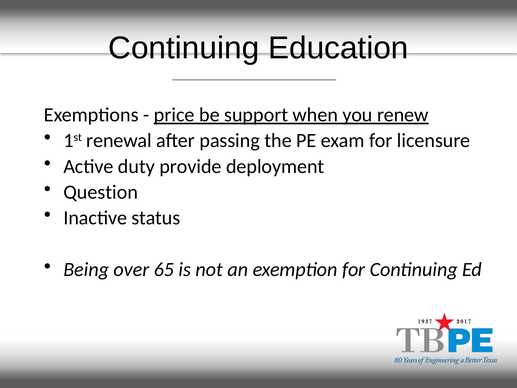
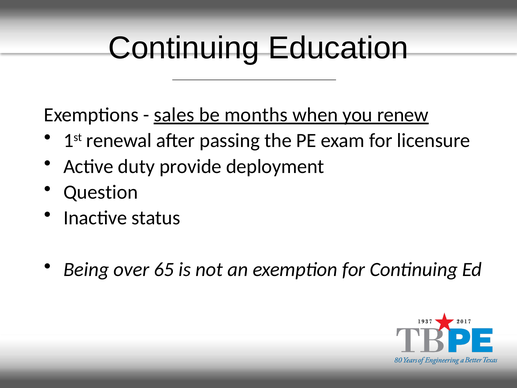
price: price -> sales
support: support -> months
